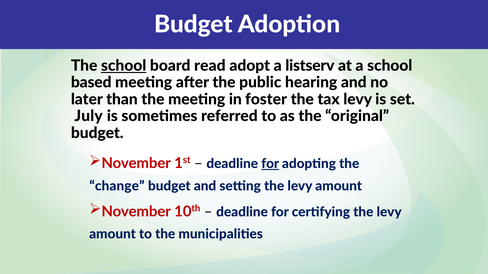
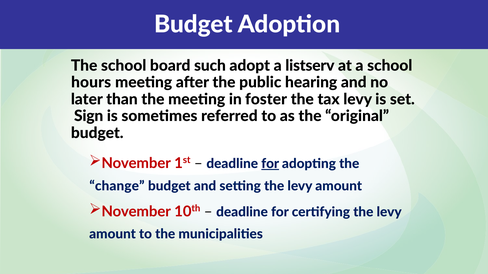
school at (124, 66) underline: present -> none
read: read -> such
based: based -> hours
July: July -> Sign
